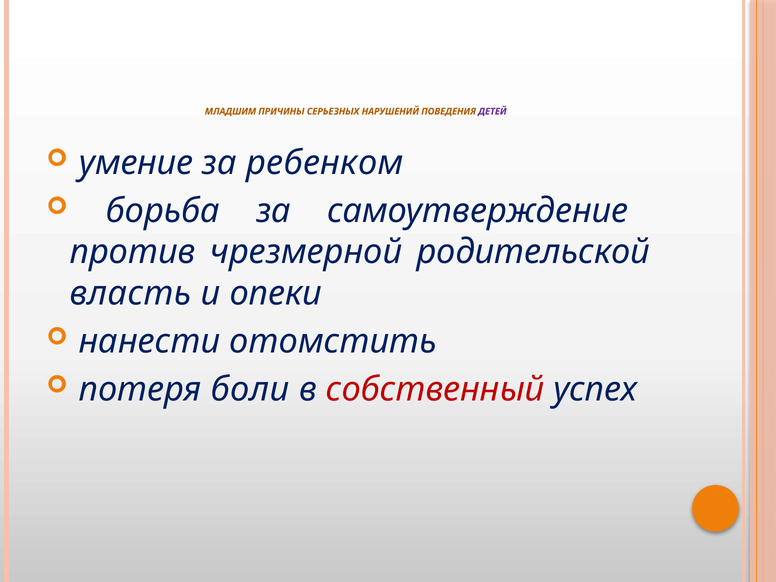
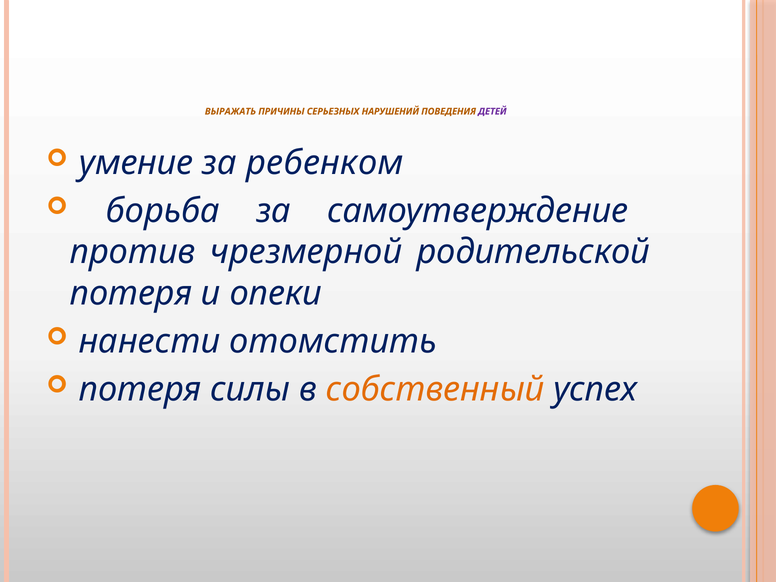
МЛАДШИМ: МЛАДШИМ -> ВЫРАЖАТЬ
власть at (131, 294): власть -> потеря
боли: боли -> силы
собственный colour: red -> orange
